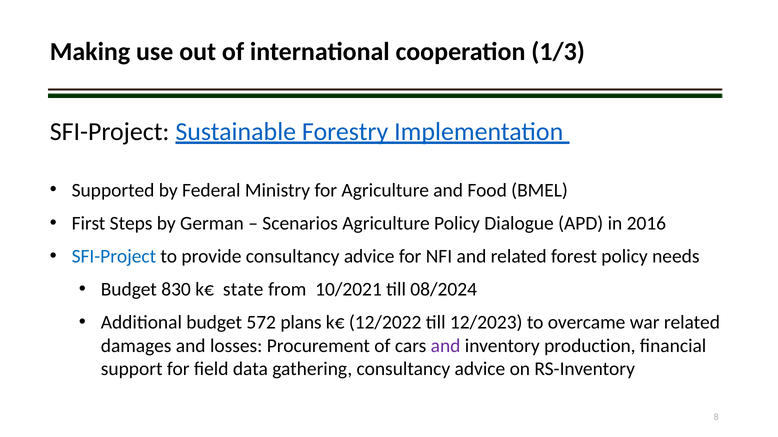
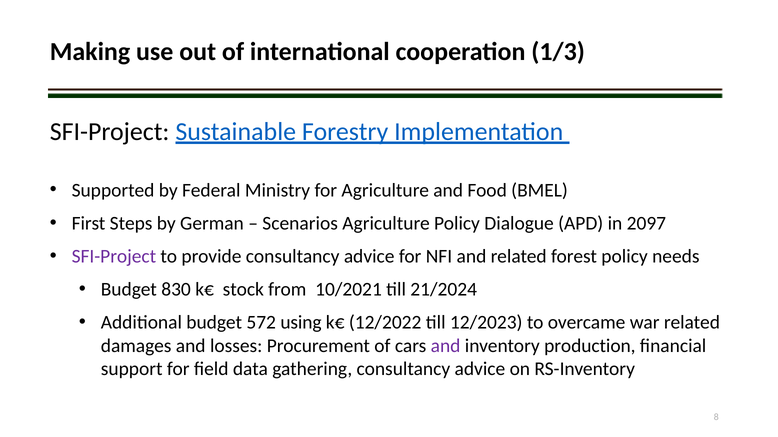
2016: 2016 -> 2097
SFI-Project at (114, 257) colour: blue -> purple
state: state -> stock
08/2024: 08/2024 -> 21/2024
plans: plans -> using
